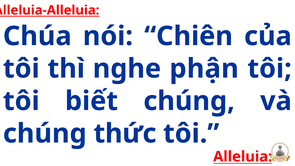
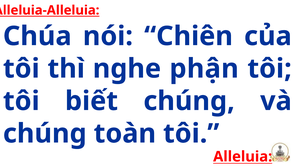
thức: thức -> toàn
